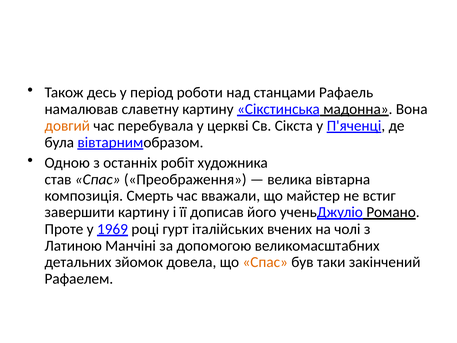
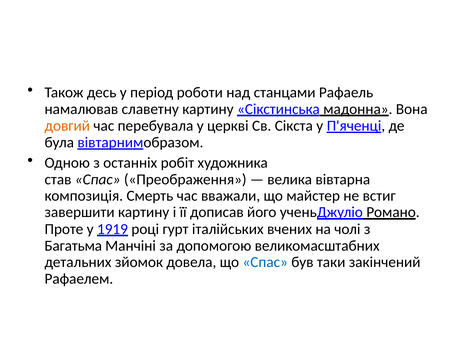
1969: 1969 -> 1919
Латиною: Латиною -> Багатьма
Спас at (265, 262) colour: orange -> blue
